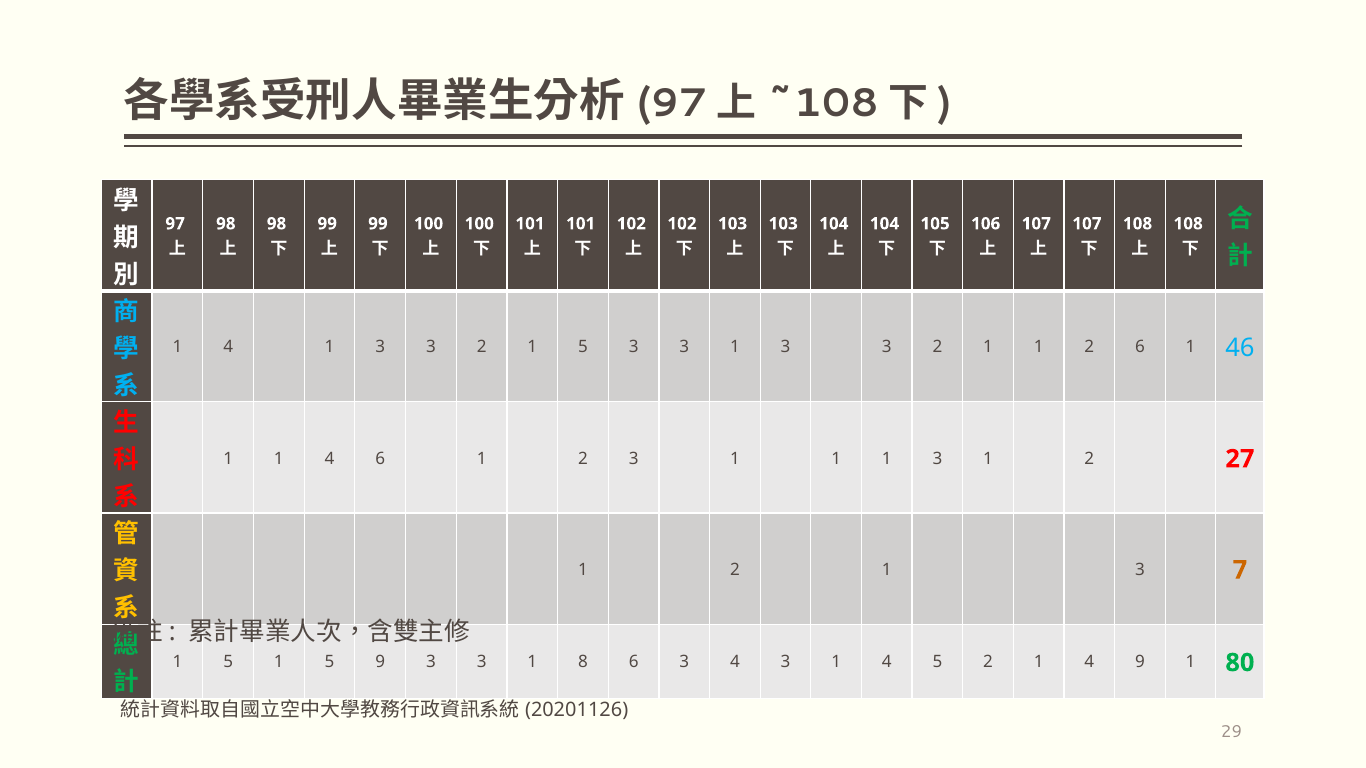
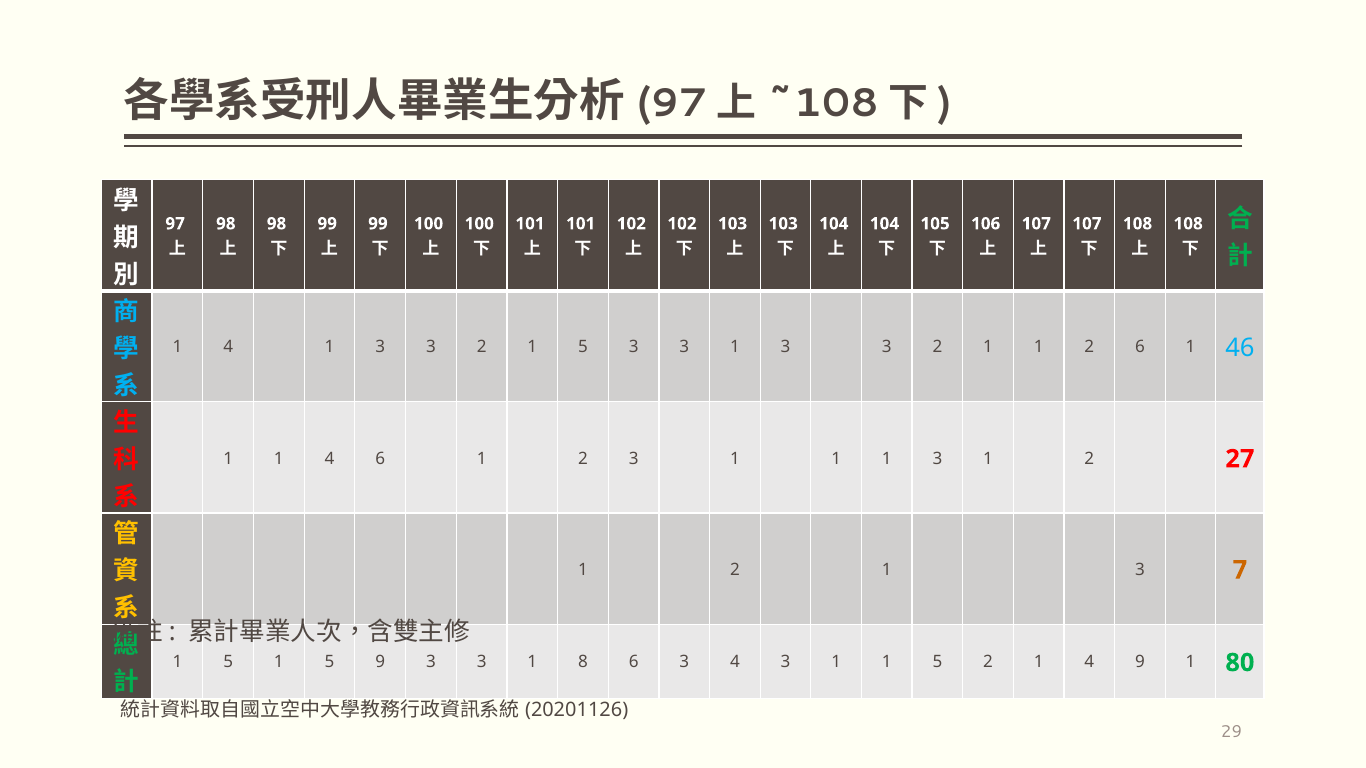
4 3 1 4: 4 -> 1
